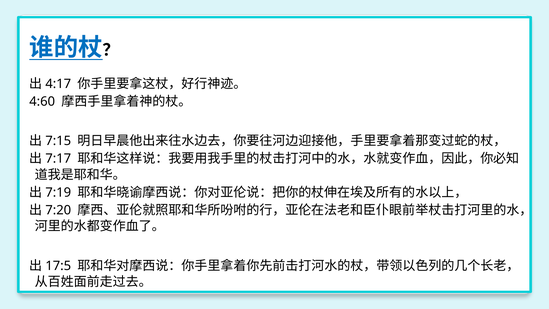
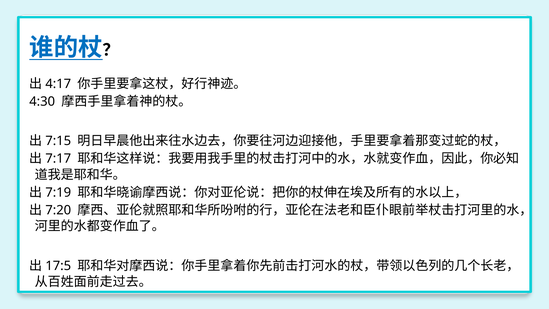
4:60: 4:60 -> 4:30
